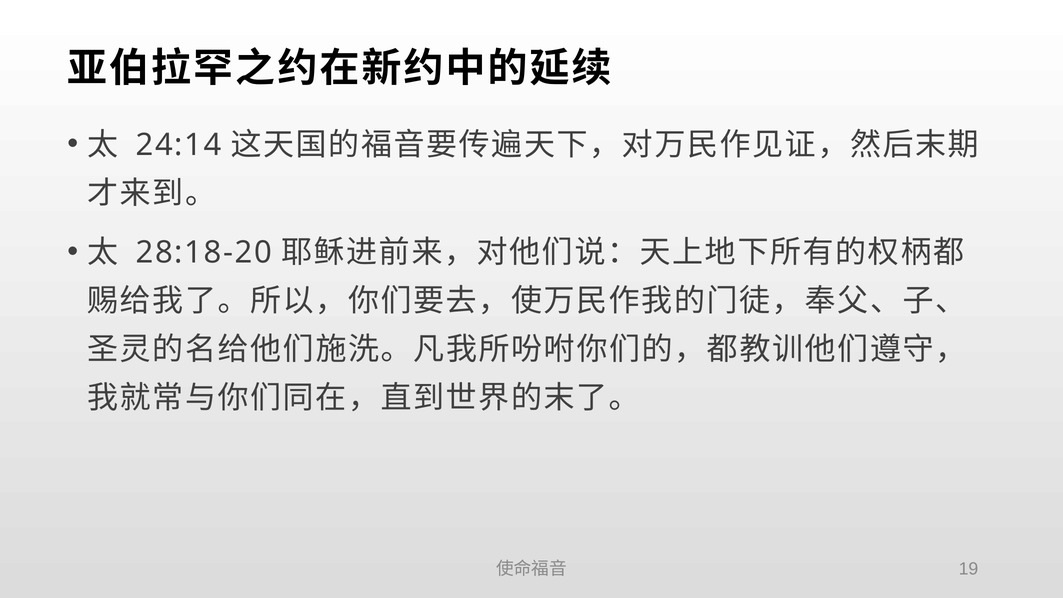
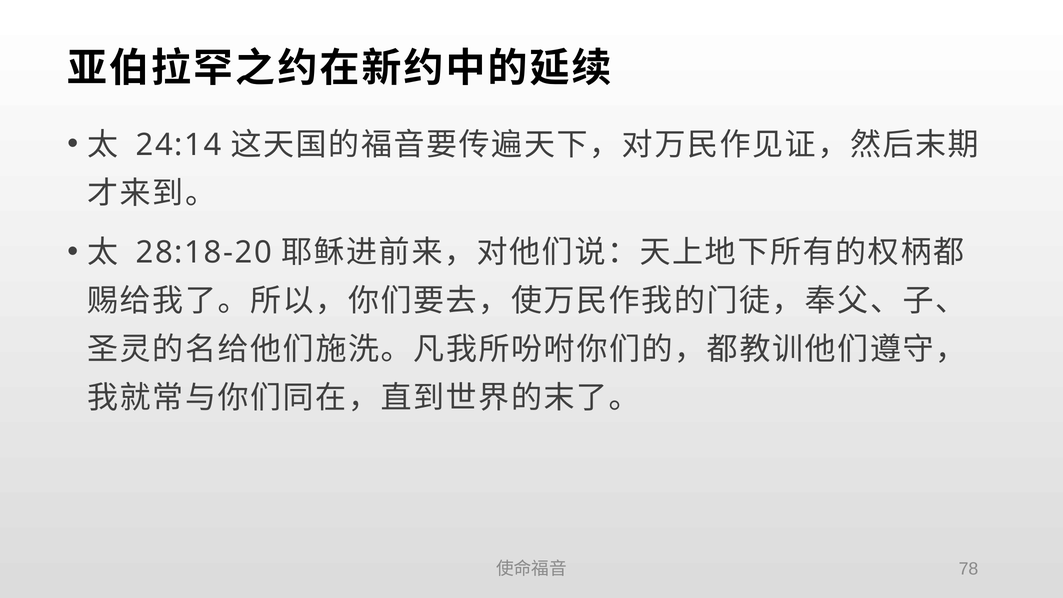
19: 19 -> 78
